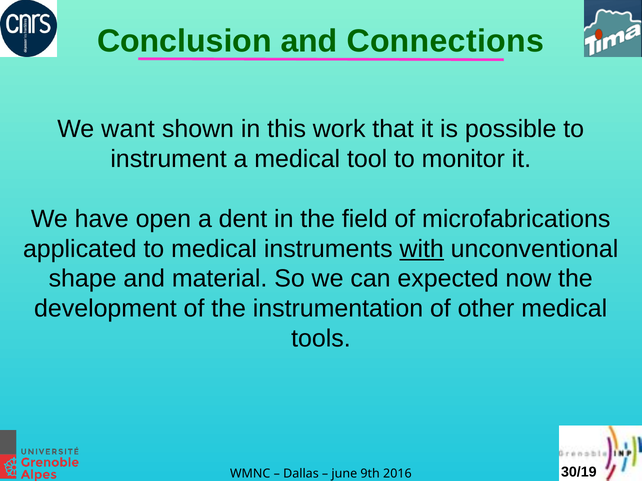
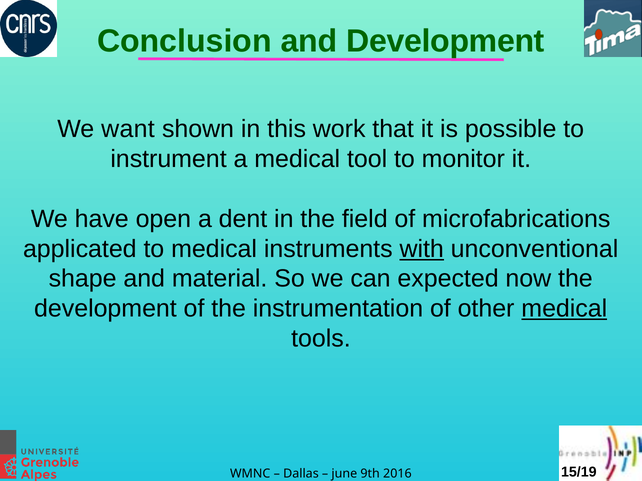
and Connections: Connections -> Development
medical at (564, 309) underline: none -> present
30/19: 30/19 -> 15/19
